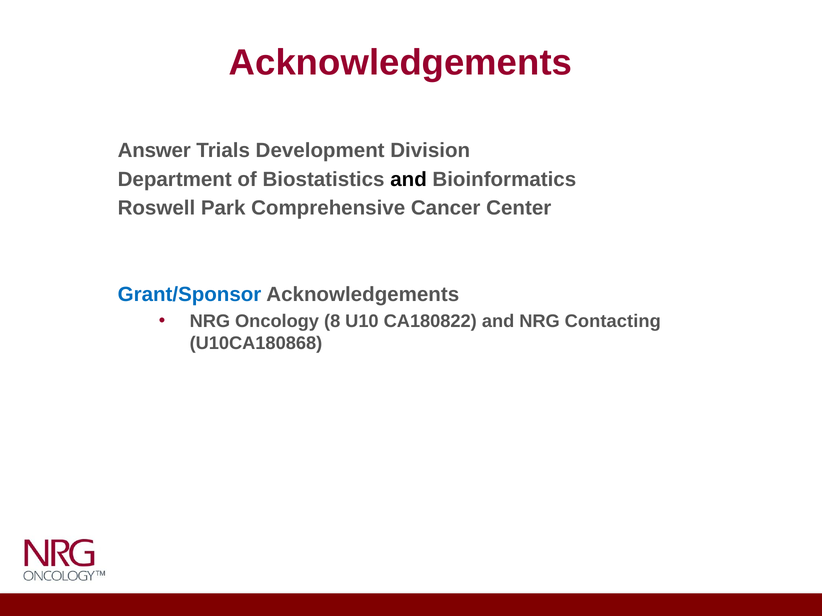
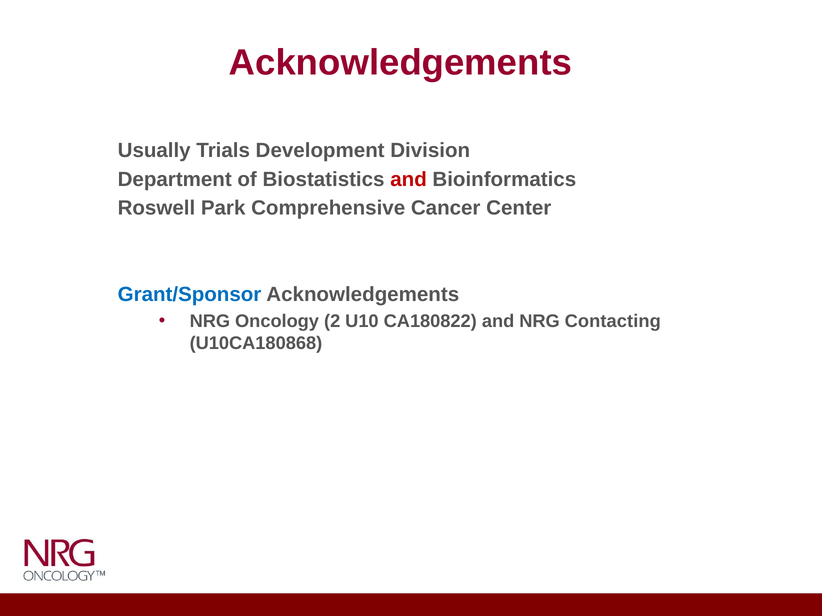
Answer: Answer -> Usually
and at (409, 179) colour: black -> red
8: 8 -> 2
